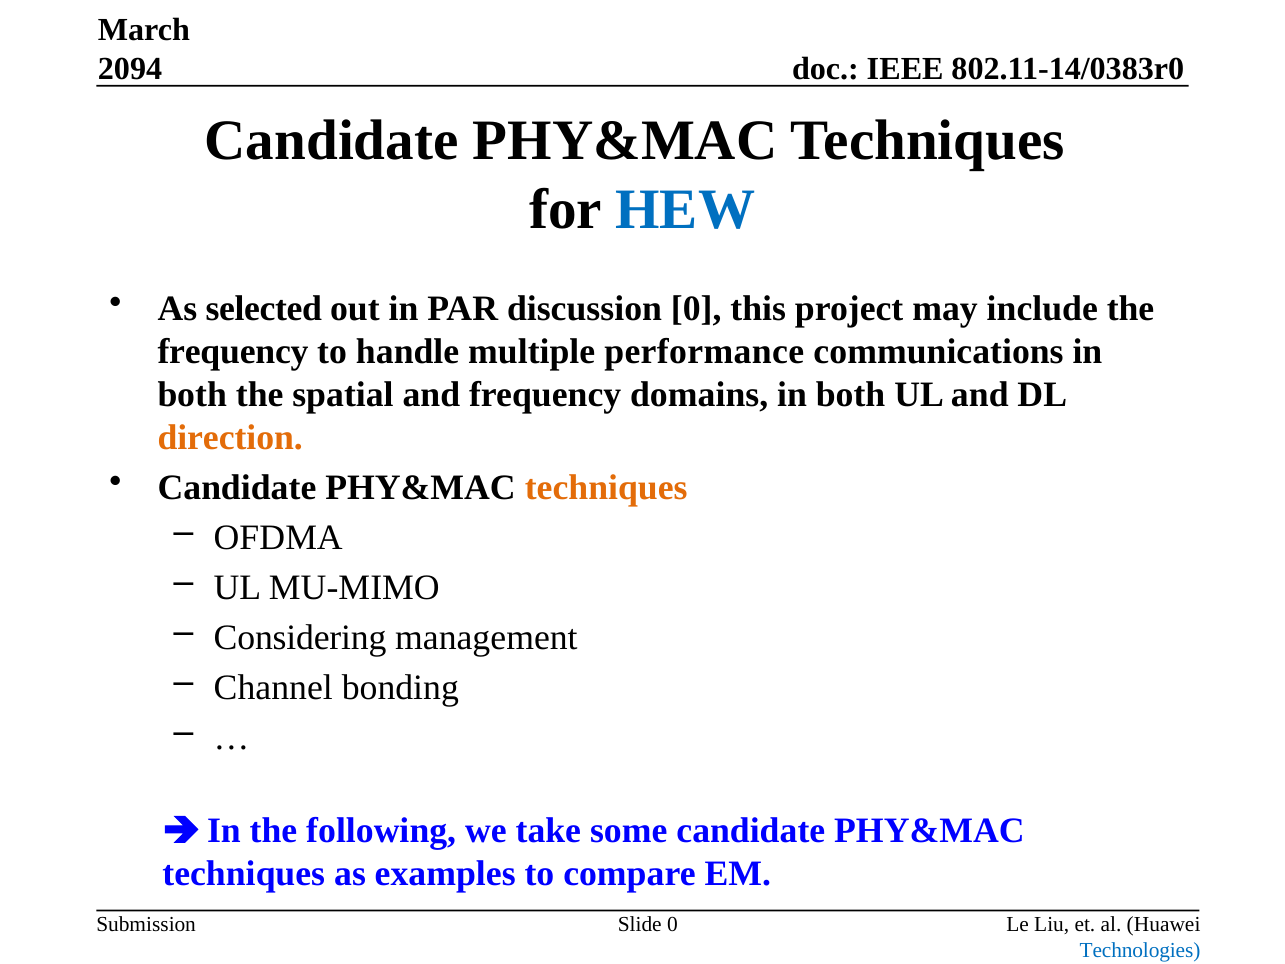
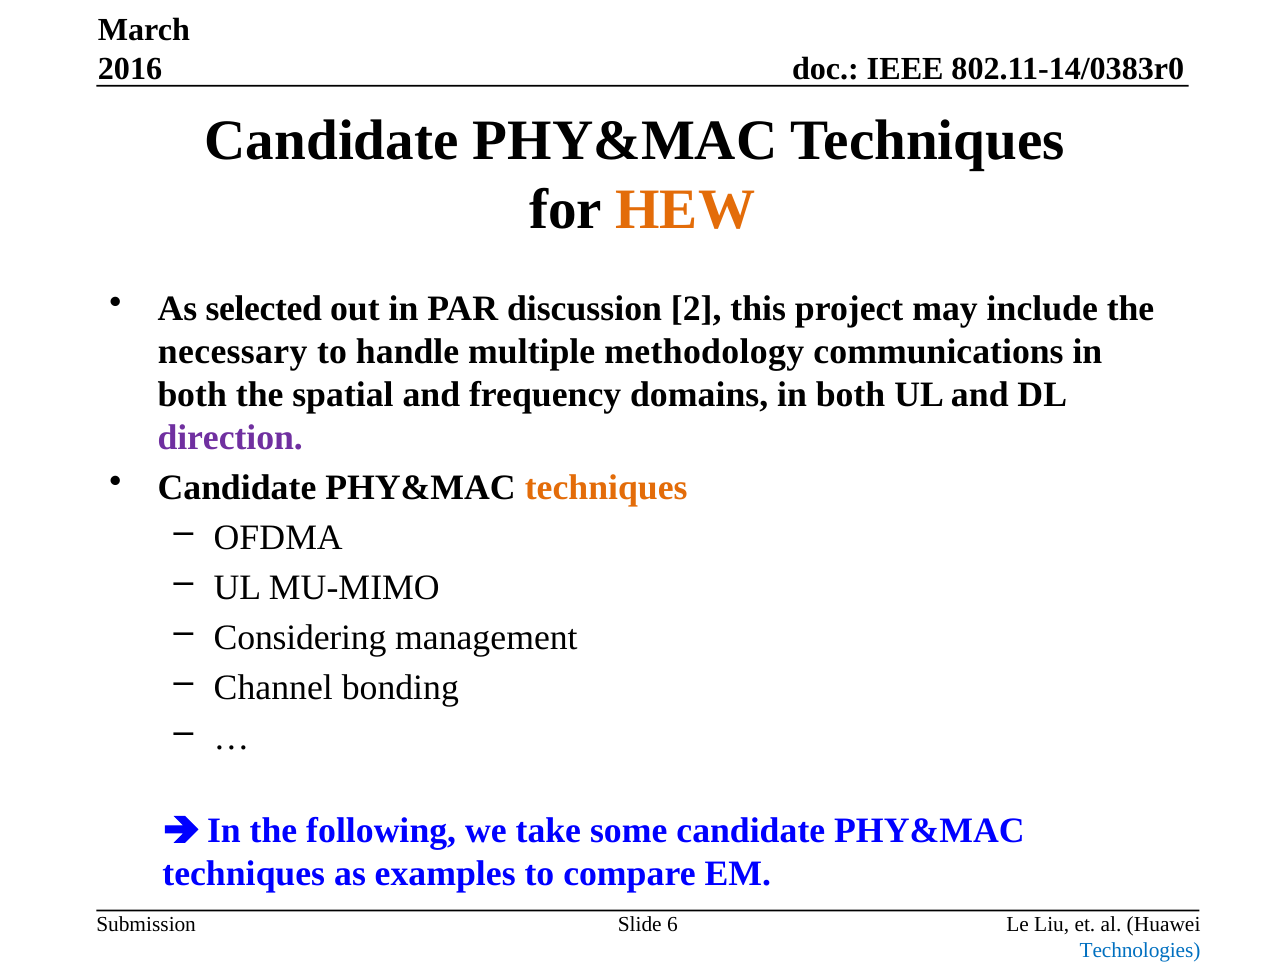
2094: 2094 -> 2016
HEW colour: blue -> orange
discussion 0: 0 -> 2
frequency at (233, 352): frequency -> necessary
performance: performance -> methodology
direction colour: orange -> purple
Slide 0: 0 -> 6
